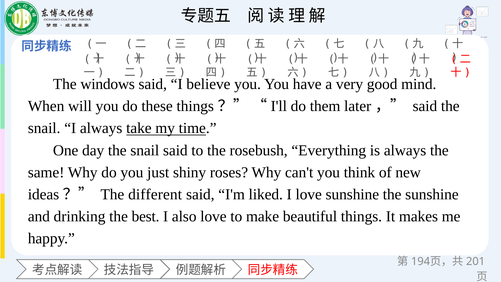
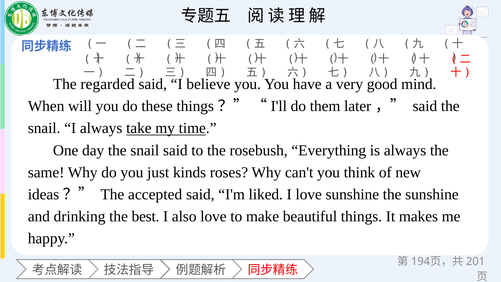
windows: windows -> regarded
shiny: shiny -> kinds
different: different -> accepted
